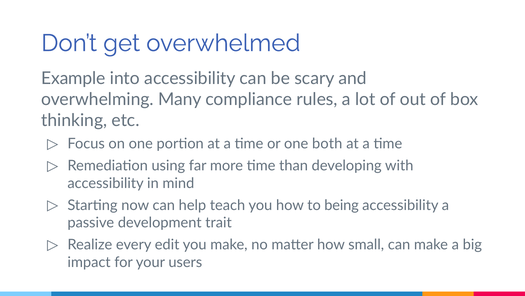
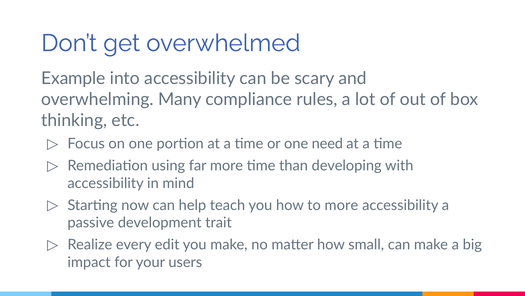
both: both -> need
to being: being -> more
